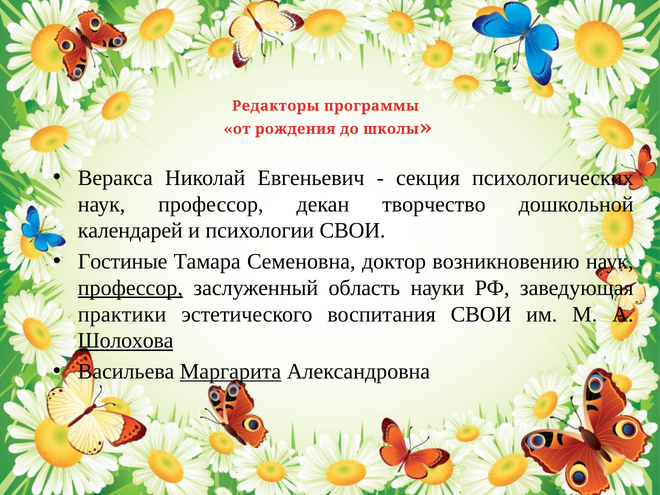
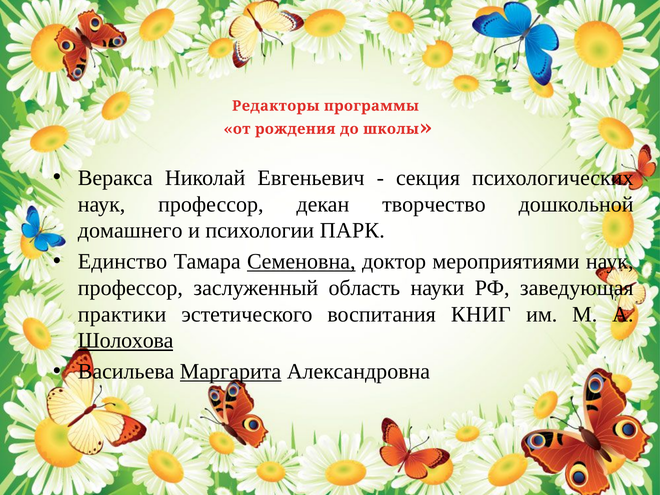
календарей: календарей -> домашнего
психологии СВОИ: СВОИ -> ПАРК
Гостиные: Гостиные -> Единство
Семеновна underline: none -> present
возникновению: возникновению -> мероприятиями
профессор at (130, 288) underline: present -> none
воспитания СВОИ: СВОИ -> КНИГ
